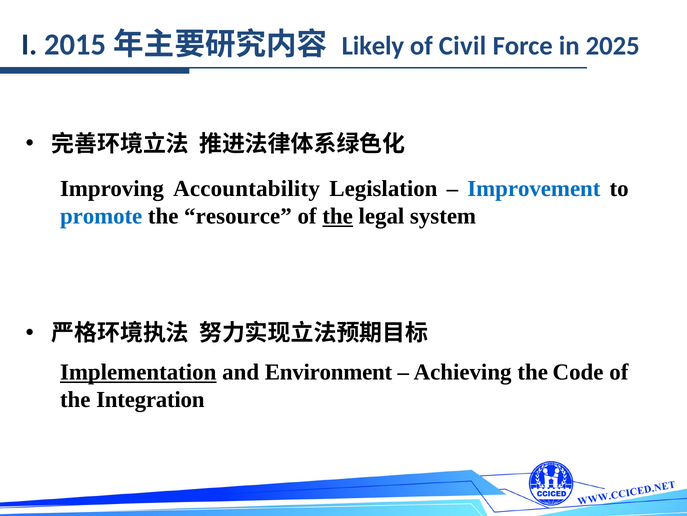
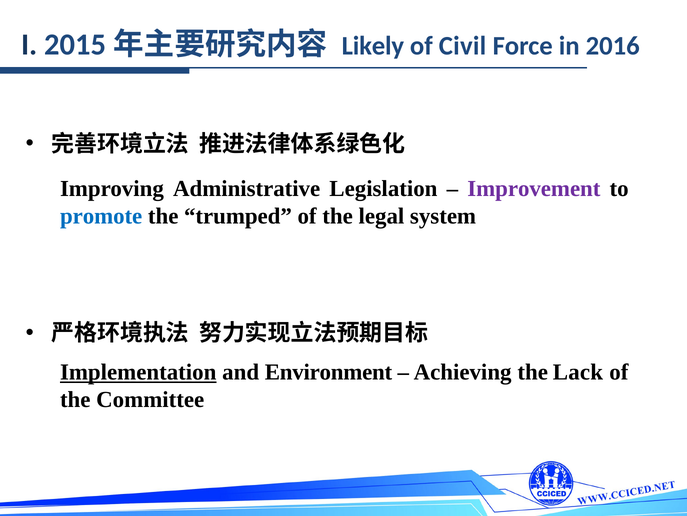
2025: 2025 -> 2016
Accountability: Accountability -> Administrative
Improvement colour: blue -> purple
resource: resource -> trumped
the at (338, 216) underline: present -> none
Code: Code -> Lack
Integration: Integration -> Committee
